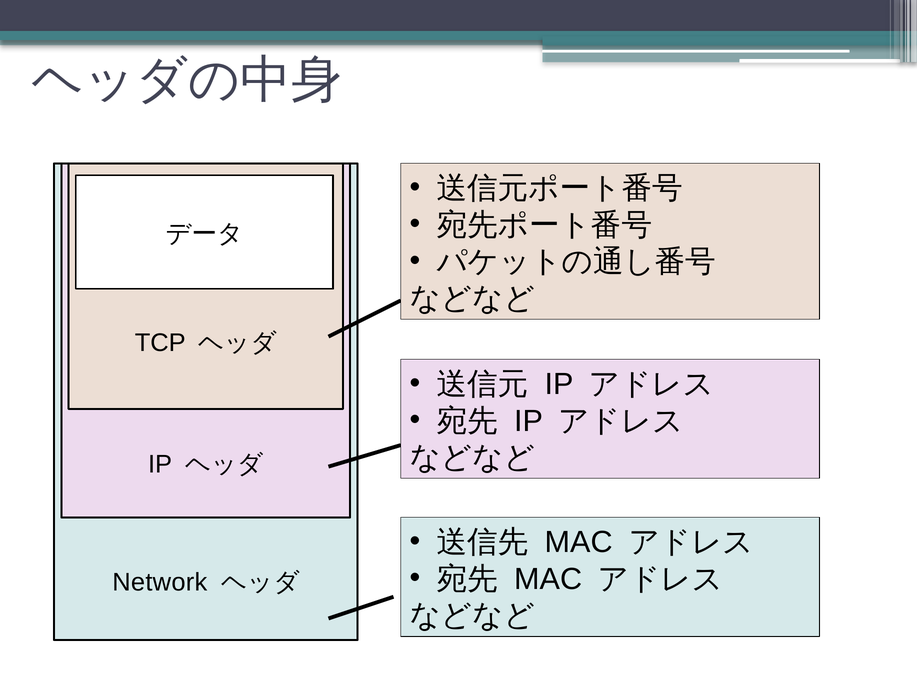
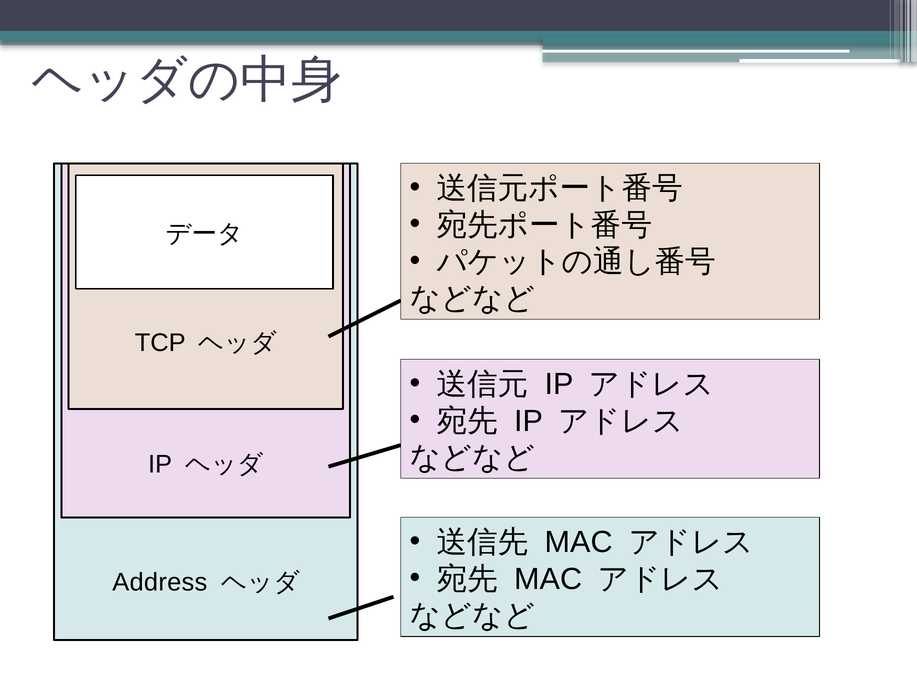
Network: Network -> Address
